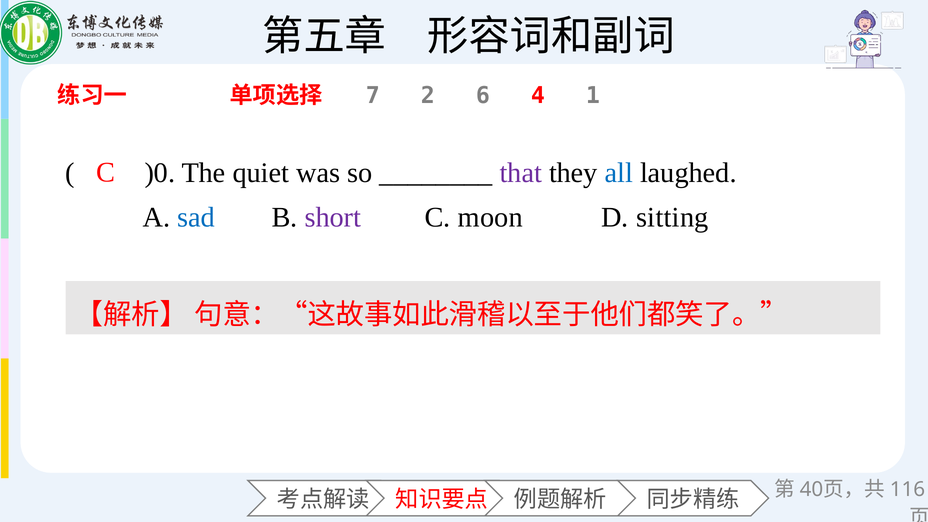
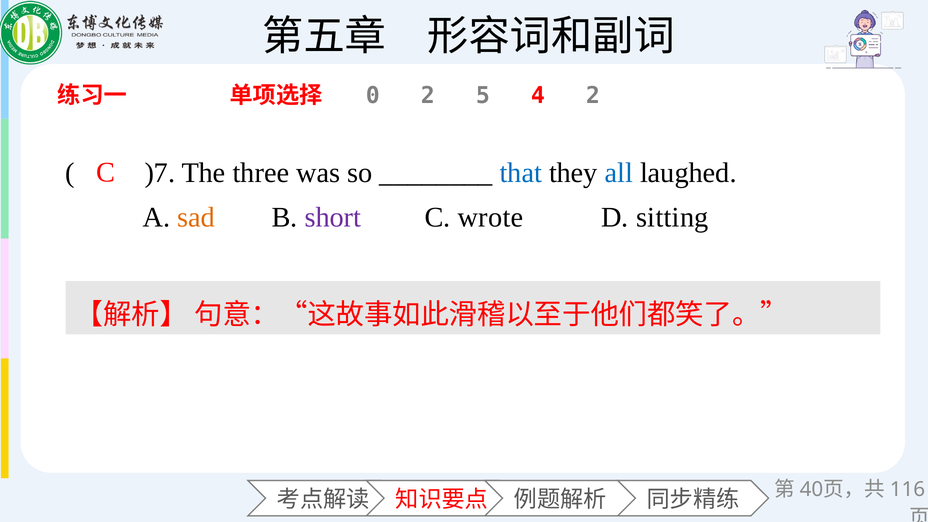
7: 7 -> 0
6: 6 -> 5
4 1: 1 -> 2
)0: )0 -> )7
quiet: quiet -> three
that colour: purple -> blue
sad colour: blue -> orange
moon: moon -> wrote
